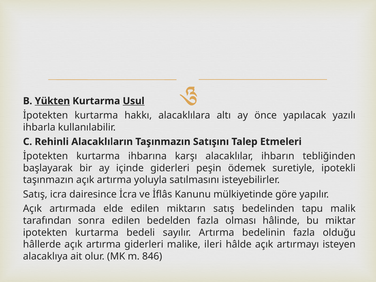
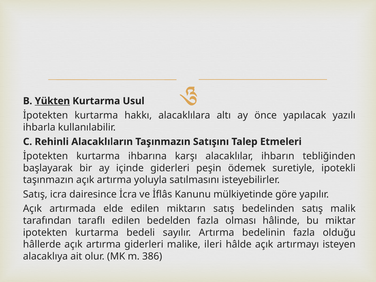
Usul underline: present -> none
bedelinden tapu: tapu -> satış
sonra: sonra -> taraflı
846: 846 -> 386
